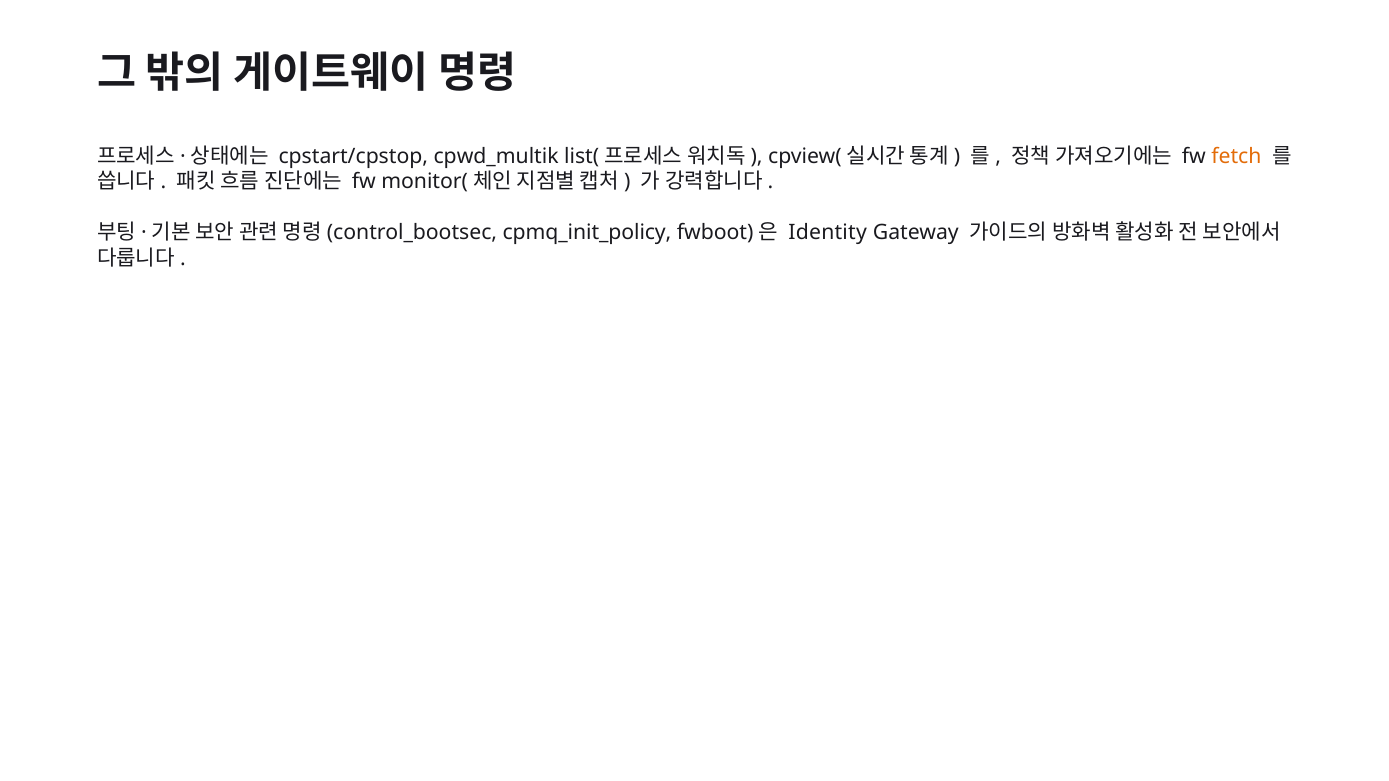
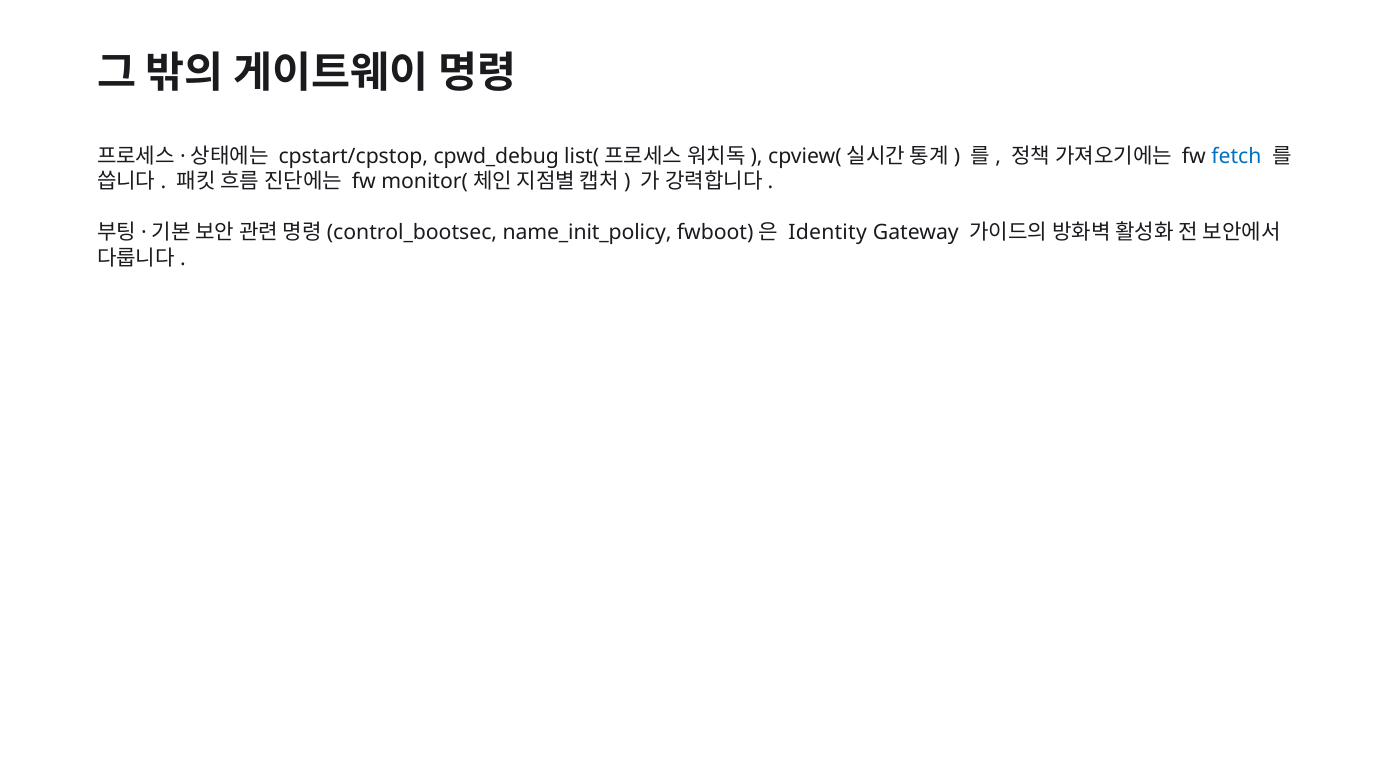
cpwd_multik: cpwd_multik -> cpwd_debug
fetch colour: orange -> blue
cpmq_init_policy: cpmq_init_policy -> name_init_policy
